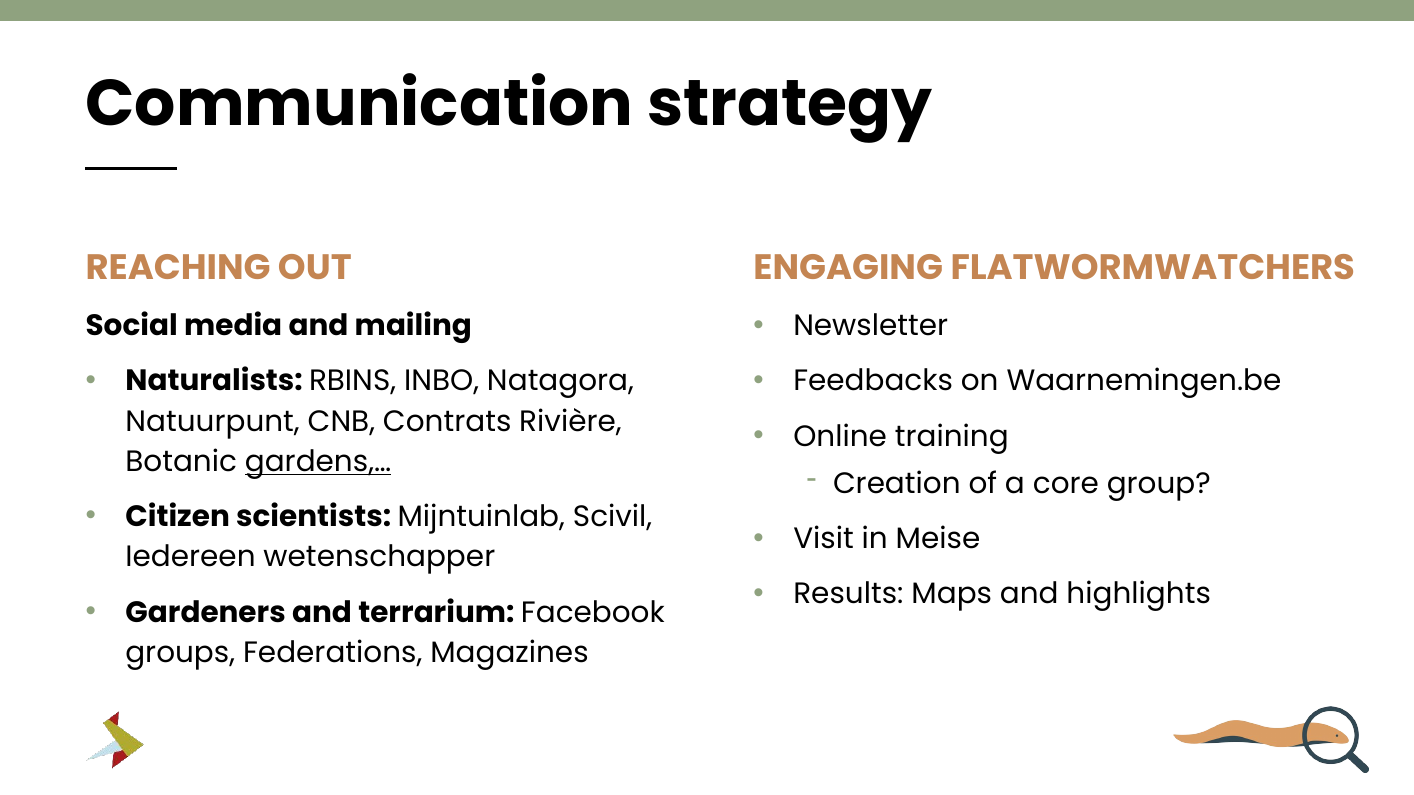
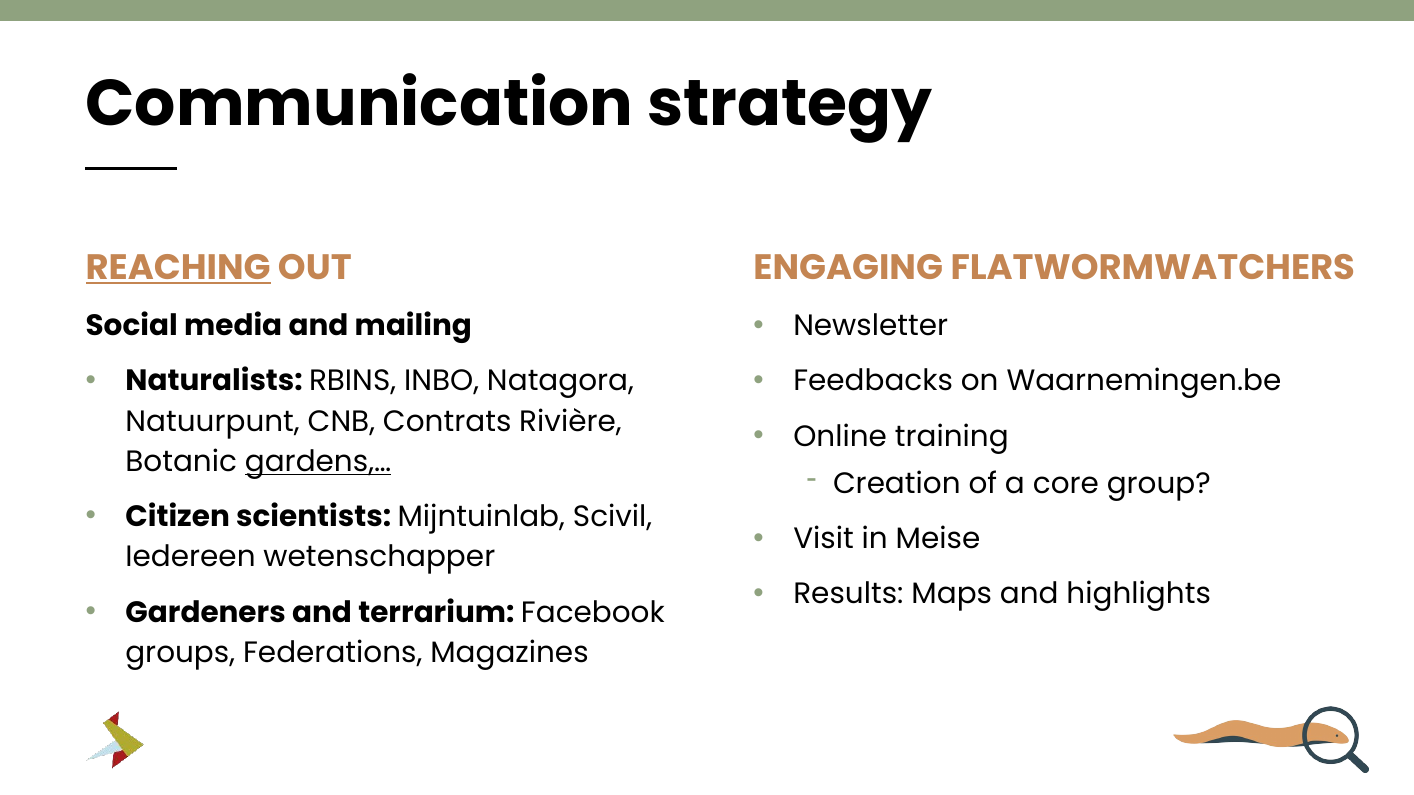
REACHING underline: none -> present
